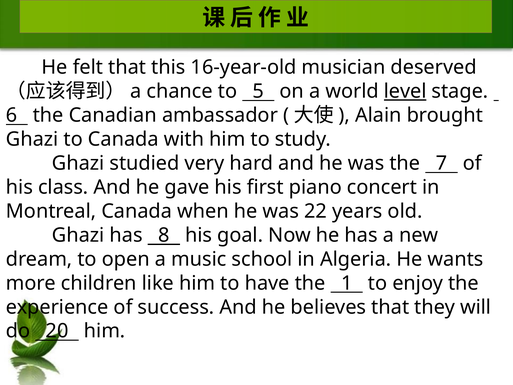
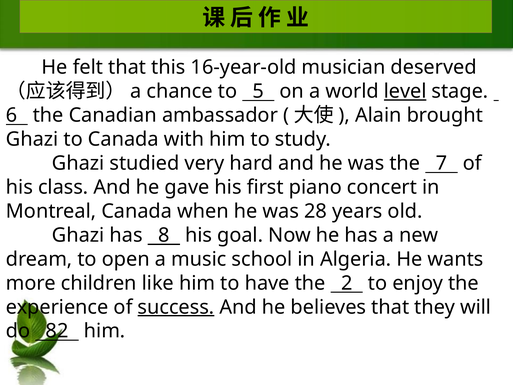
22: 22 -> 28
1: 1 -> 2
success underline: none -> present
20: 20 -> 82
